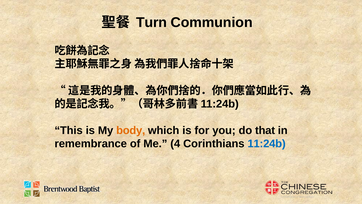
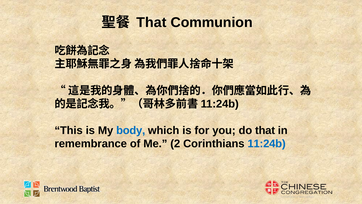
Turn at (152, 23): Turn -> That
body colour: orange -> blue
4: 4 -> 2
